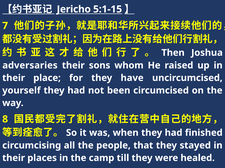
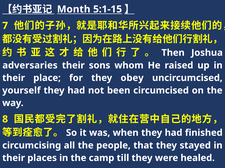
Jericho: Jericho -> Month
have: have -> obey
